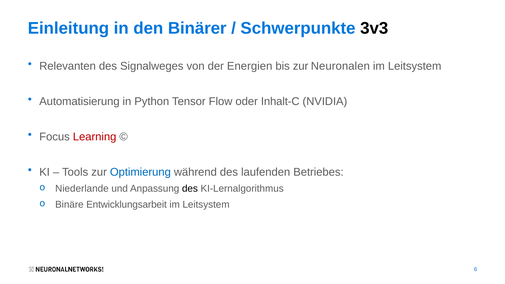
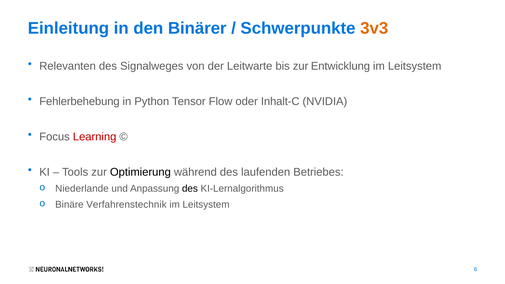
3v3 colour: black -> orange
Energien: Energien -> Leitwarte
Neuronalen: Neuronalen -> Entwicklung
Automatisierung: Automatisierung -> Fehlerbehebung
Optimierung colour: blue -> black
Entwicklungsarbeit: Entwicklungsarbeit -> Verfahrenstechnik
